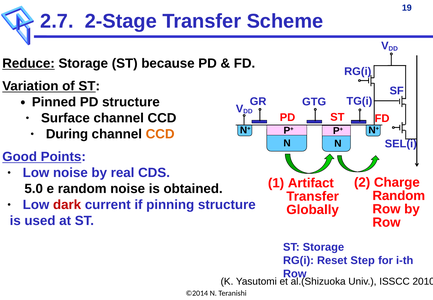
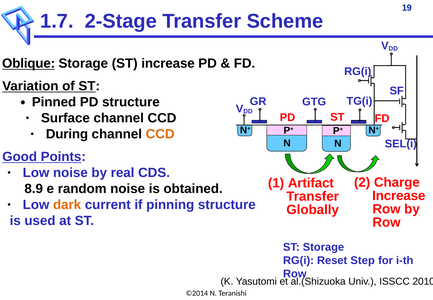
2.7: 2.7 -> 1.7
Reduce: Reduce -> Oblique
ST because: because -> increase
5.0: 5.0 -> 8.9
Random at (399, 196): Random -> Increase
dark colour: red -> orange
